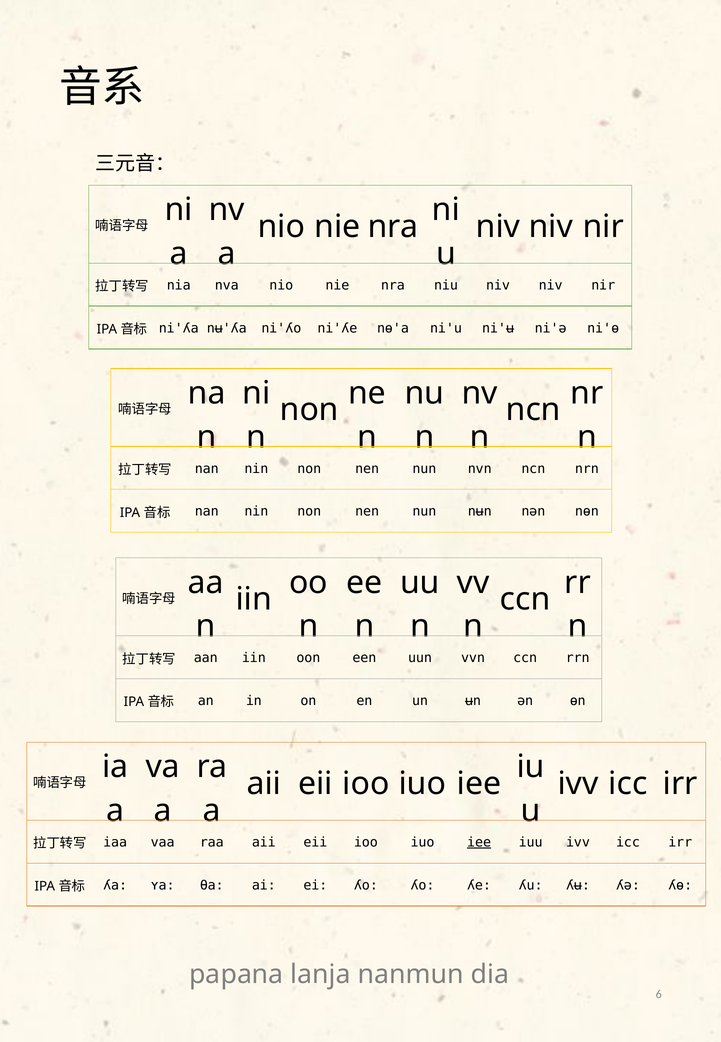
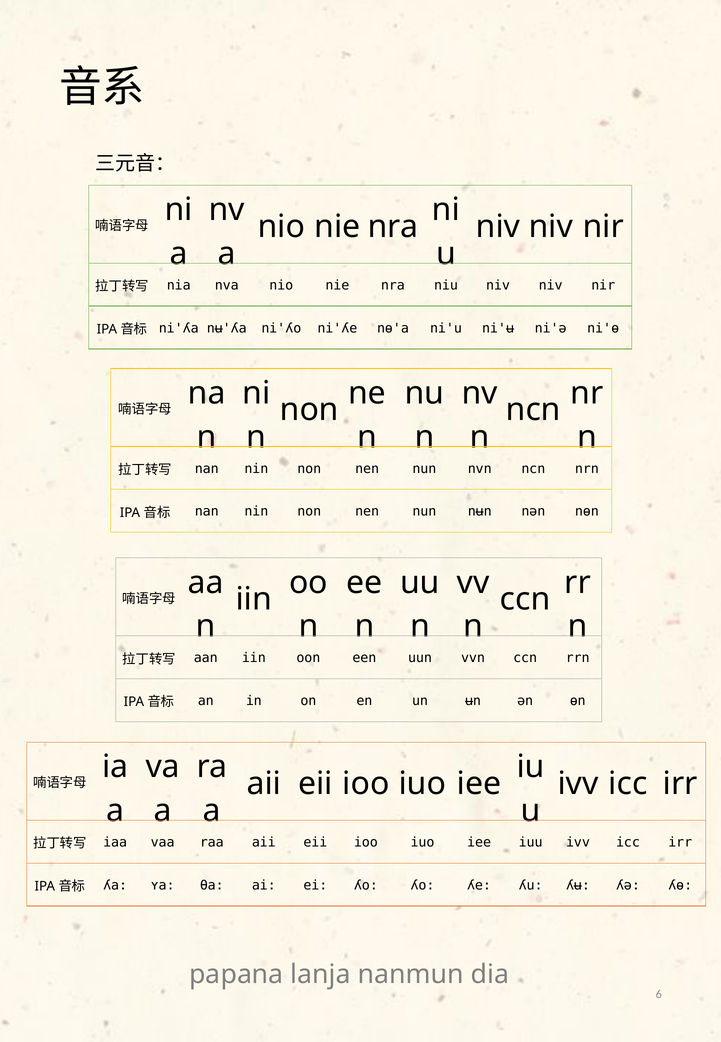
iee at (479, 842) underline: present -> none
